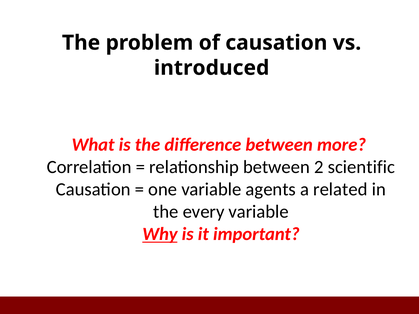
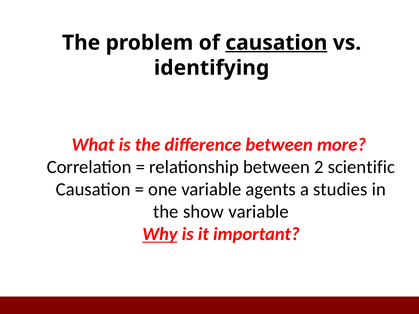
causation at (276, 43) underline: none -> present
introduced: introduced -> identifying
related: related -> studies
every: every -> show
